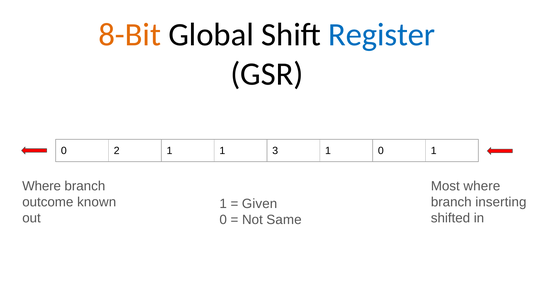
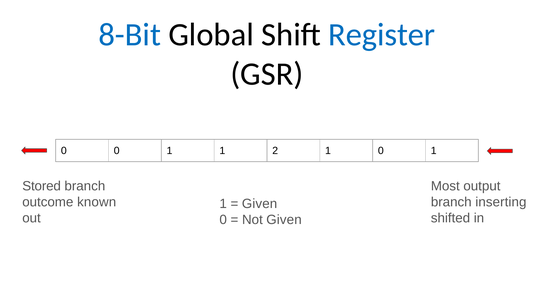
8-Bit colour: orange -> blue
0 2: 2 -> 0
3: 3 -> 2
Where at (42, 186): Where -> Stored
Most where: where -> output
Not Same: Same -> Given
